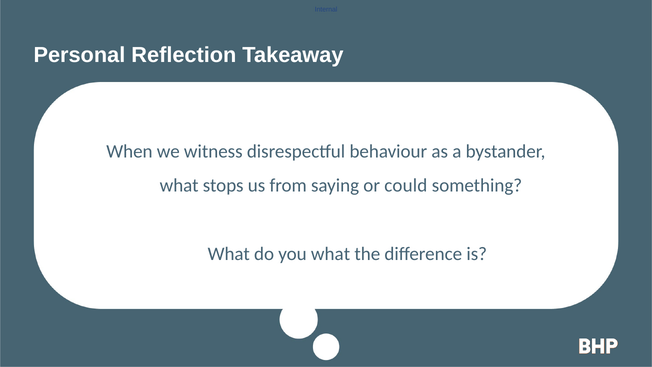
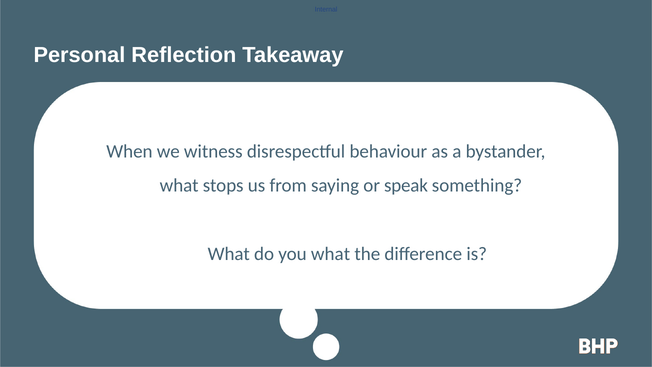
could: could -> speak
